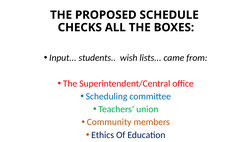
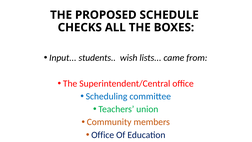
Ethics at (103, 135): Ethics -> Office
